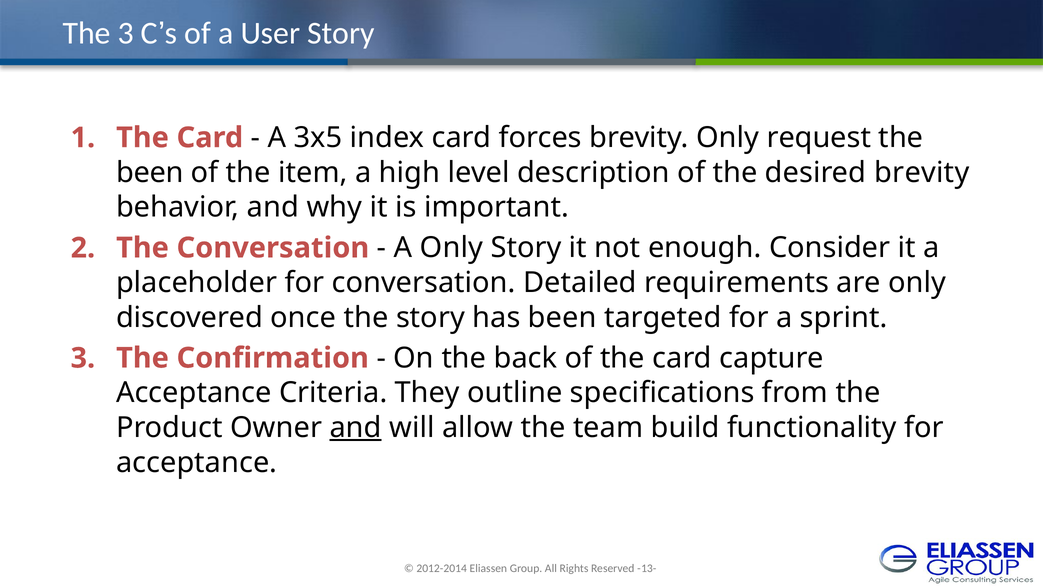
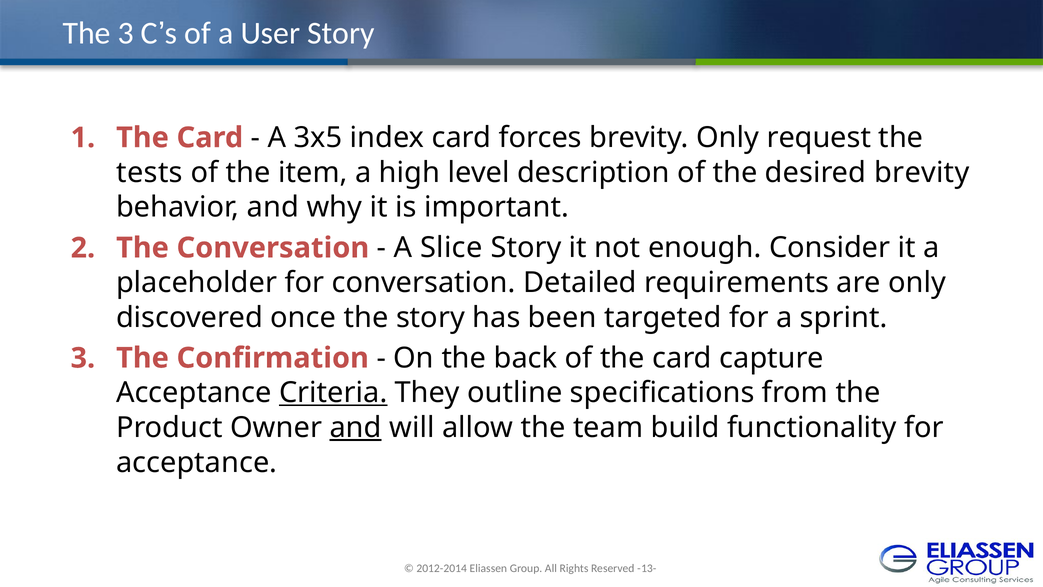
been at (150, 172): been -> tests
A Only: Only -> Slice
Criteria underline: none -> present
